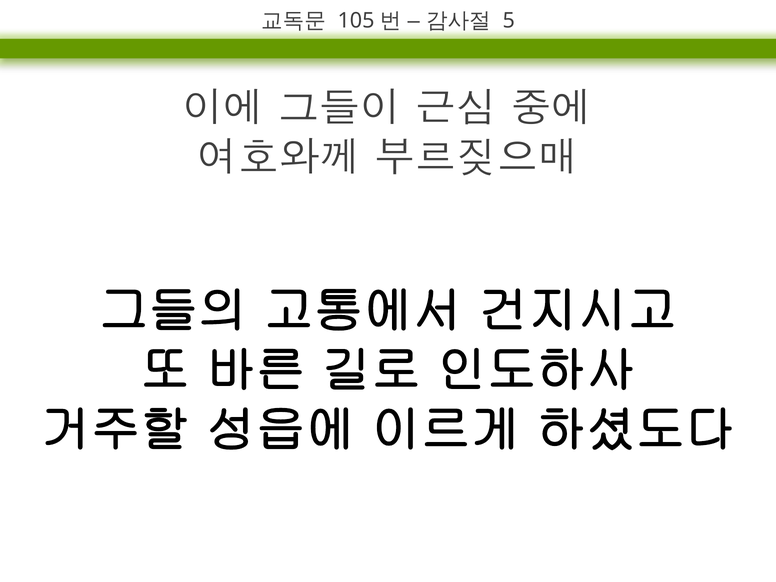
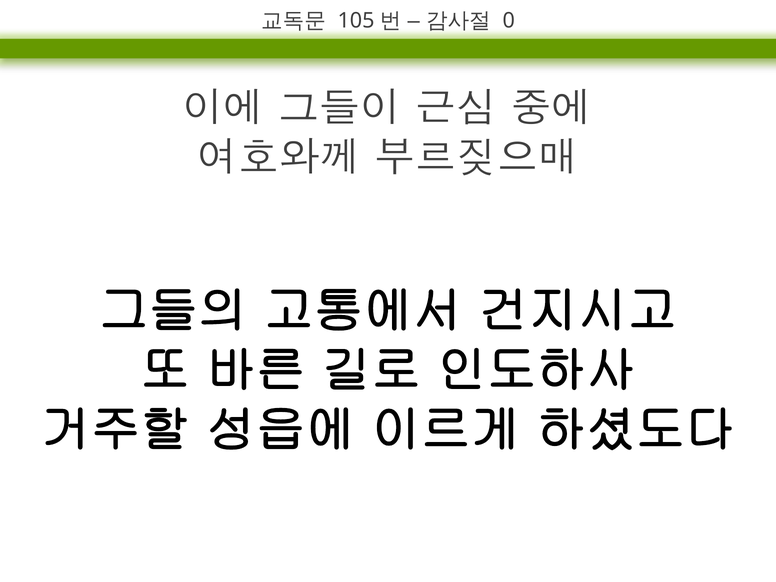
5: 5 -> 0
